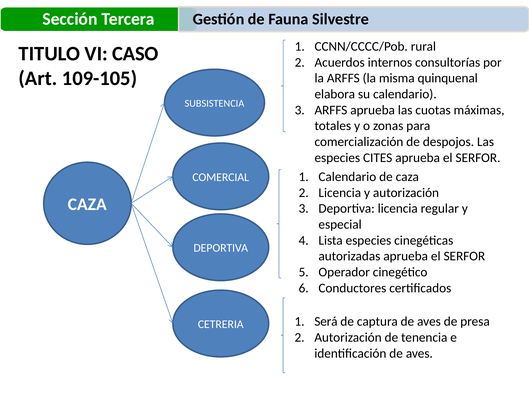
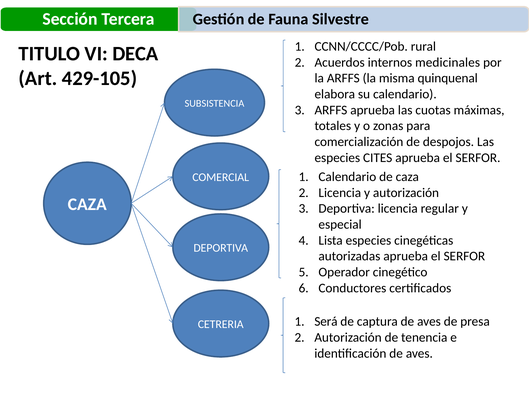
CASO: CASO -> DECA
consultorías: consultorías -> medicinales
109-105: 109-105 -> 429-105
